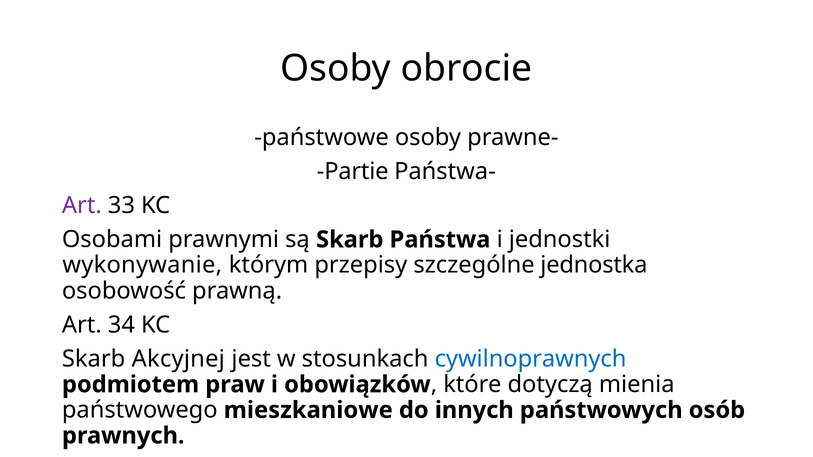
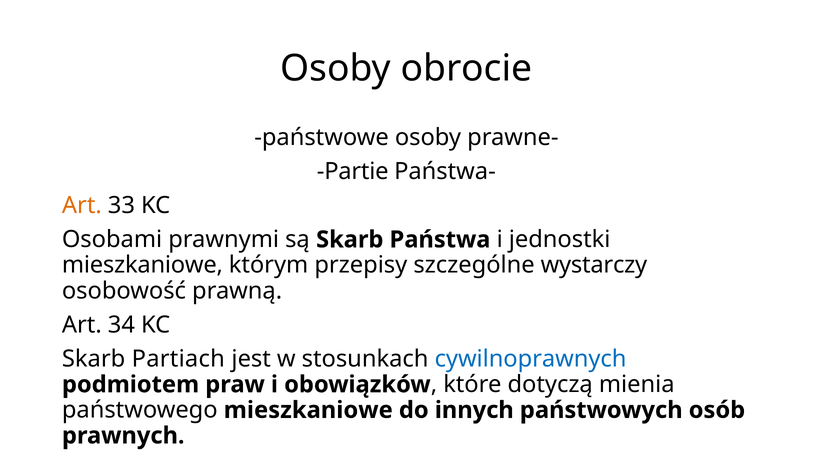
Art at (82, 206) colour: purple -> orange
wykonywanie at (142, 265): wykonywanie -> mieszkaniowe
jednostka: jednostka -> wystarczy
Akcyjnej: Akcyjnej -> Partiach
